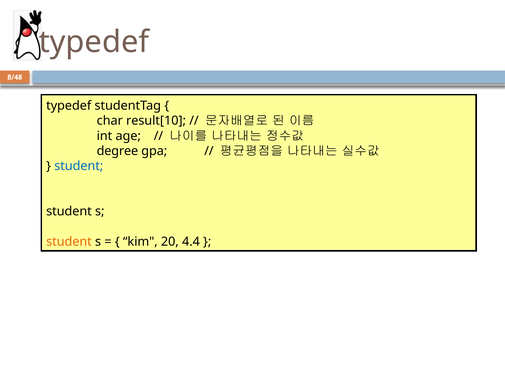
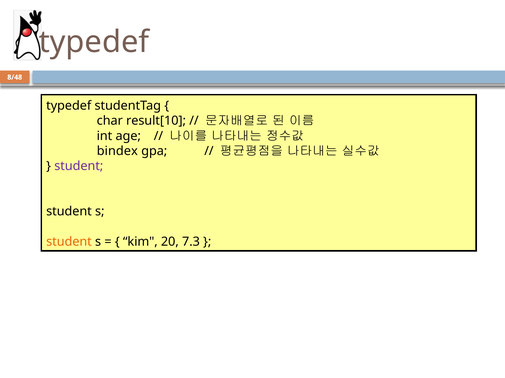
degree: degree -> bindex
student at (79, 166) colour: blue -> purple
4.4: 4.4 -> 7.3
